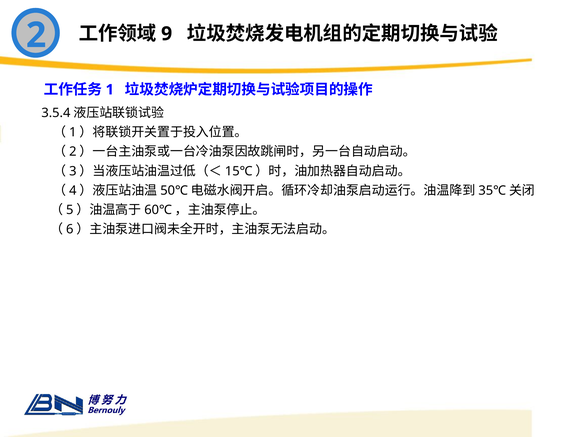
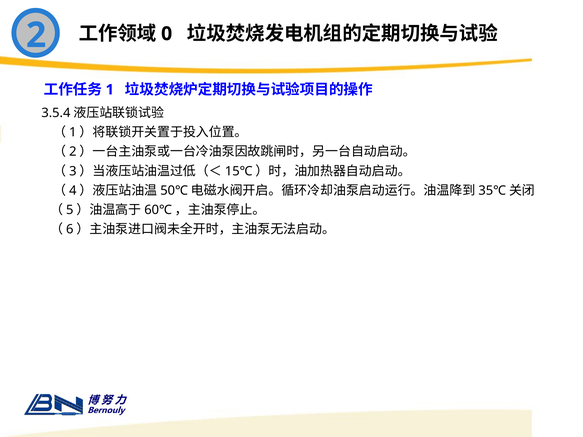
9: 9 -> 0
